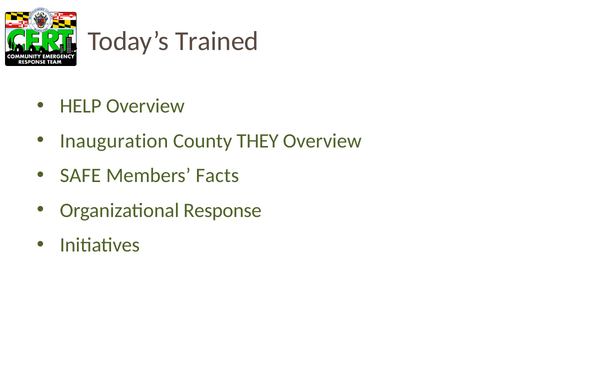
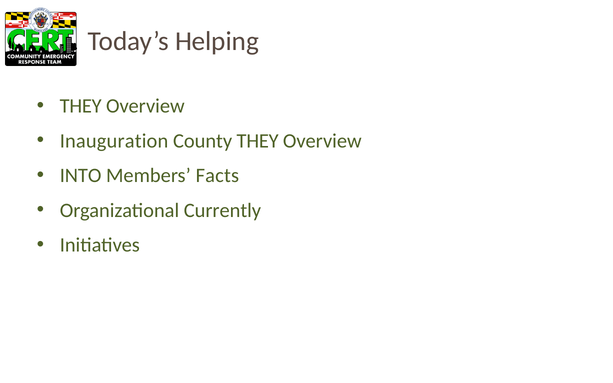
Trained: Trained -> Helping
HELP at (81, 106): HELP -> THEY
SAFE: SAFE -> INTO
Response: Response -> Currently
